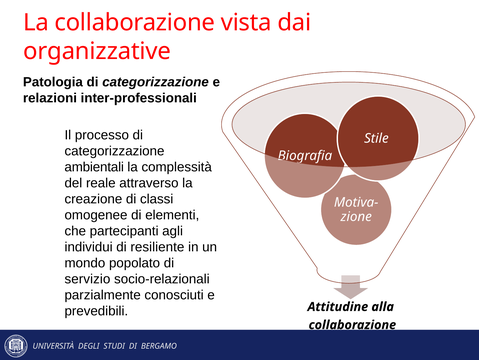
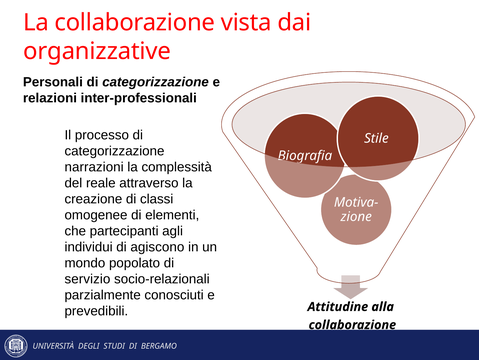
Patologia: Patologia -> Personali
ambientali: ambientali -> narrazioni
resiliente: resiliente -> agiscono
